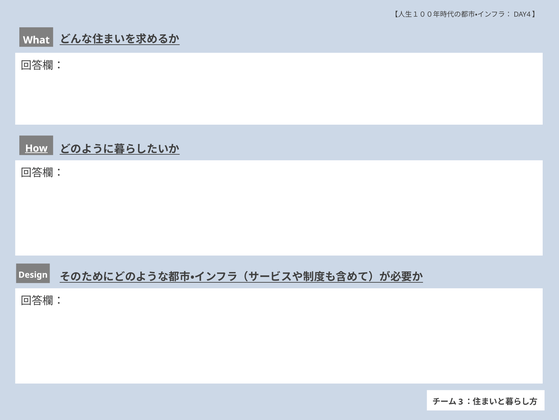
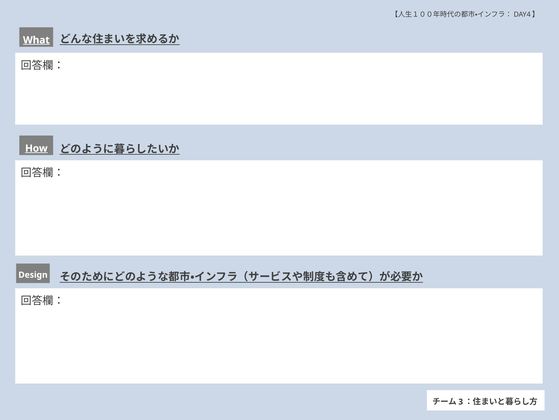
What underline: none -> present
